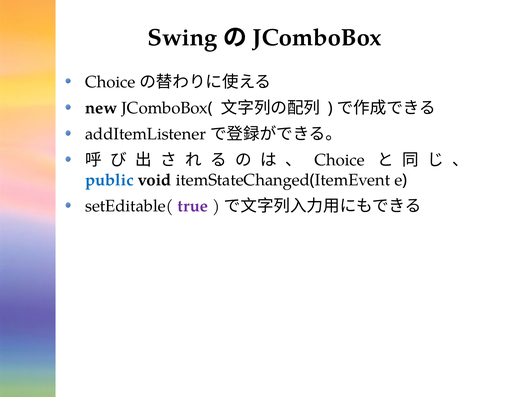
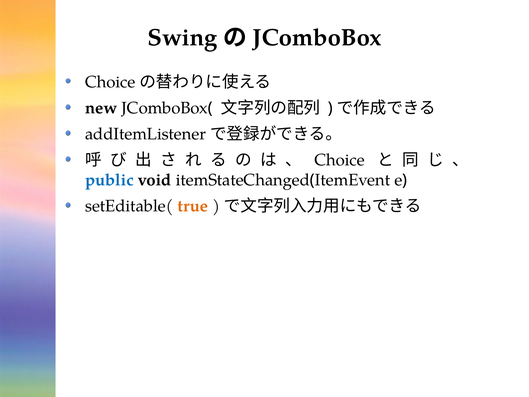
true colour: purple -> orange
